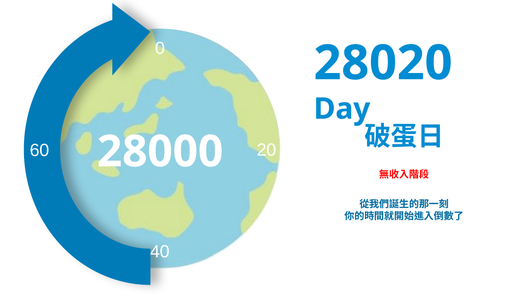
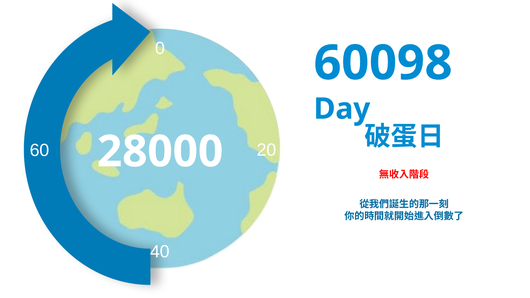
28020: 28020 -> 60098
